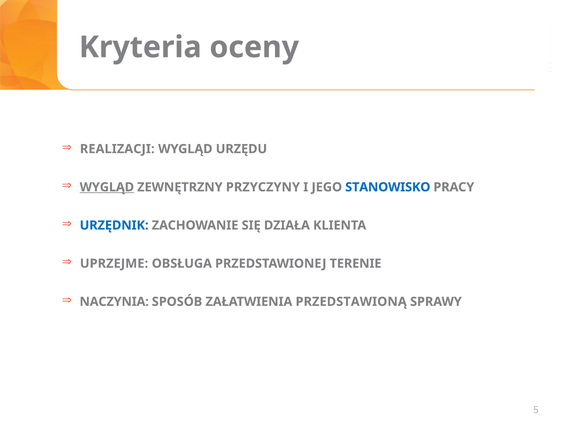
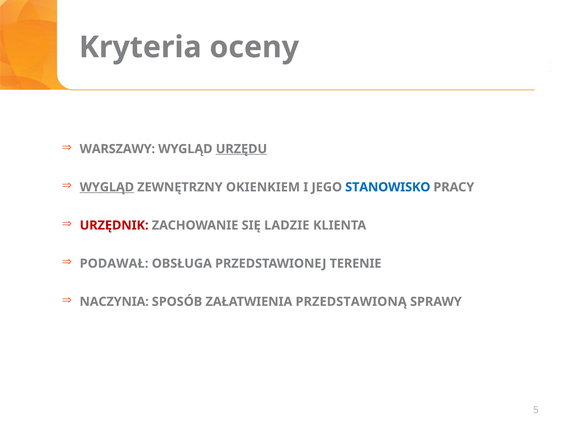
REALIZACJI: REALIZACJI -> WARSZAWY
URZĘDU underline: none -> present
PRZYCZYNY: PRZYCZYNY -> OKIENKIEM
URZĘDNIK colour: blue -> red
DZIAŁA: DZIAŁA -> LADZIE
UPRZEJME: UPRZEJME -> PODAWAŁ
